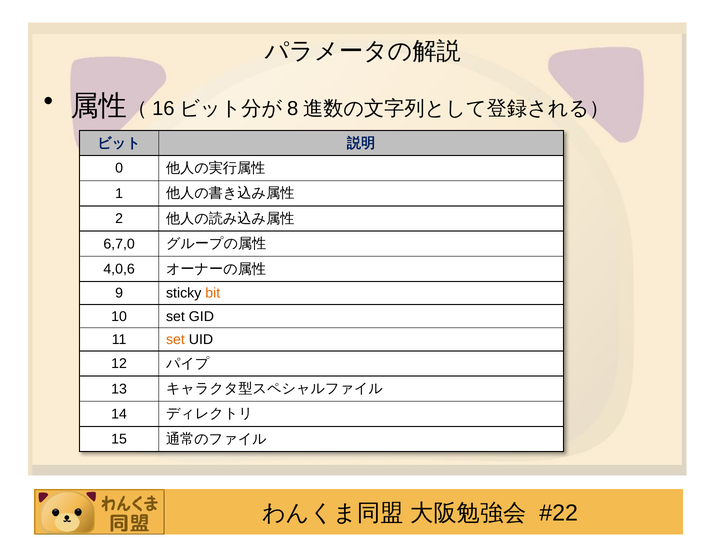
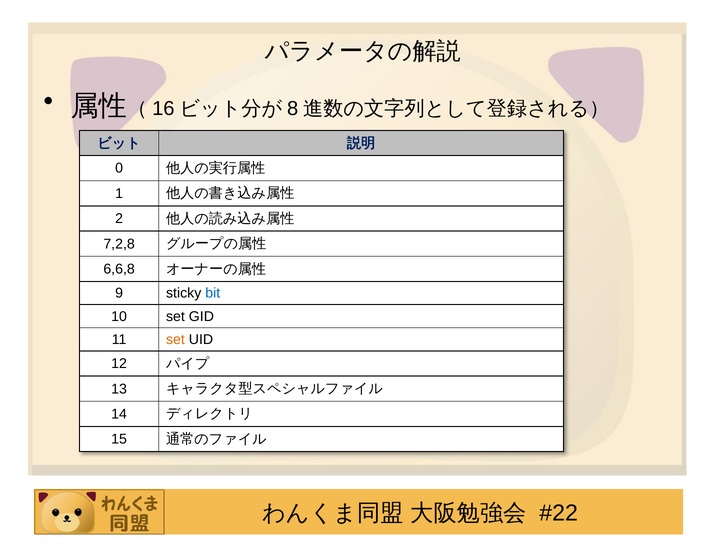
6,7,0: 6,7,0 -> 7,2,8
4,0,6: 4,0,6 -> 6,6,8
bit colour: orange -> blue
